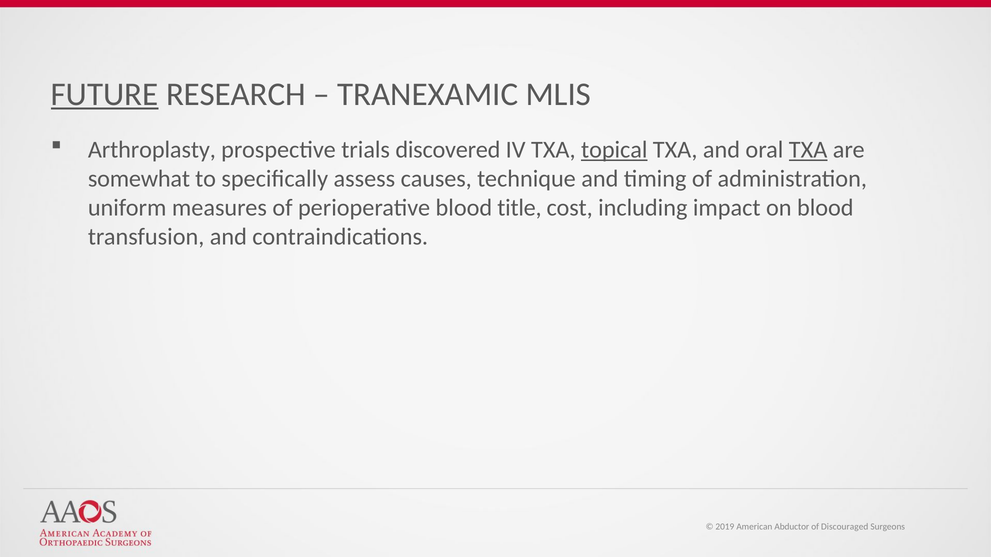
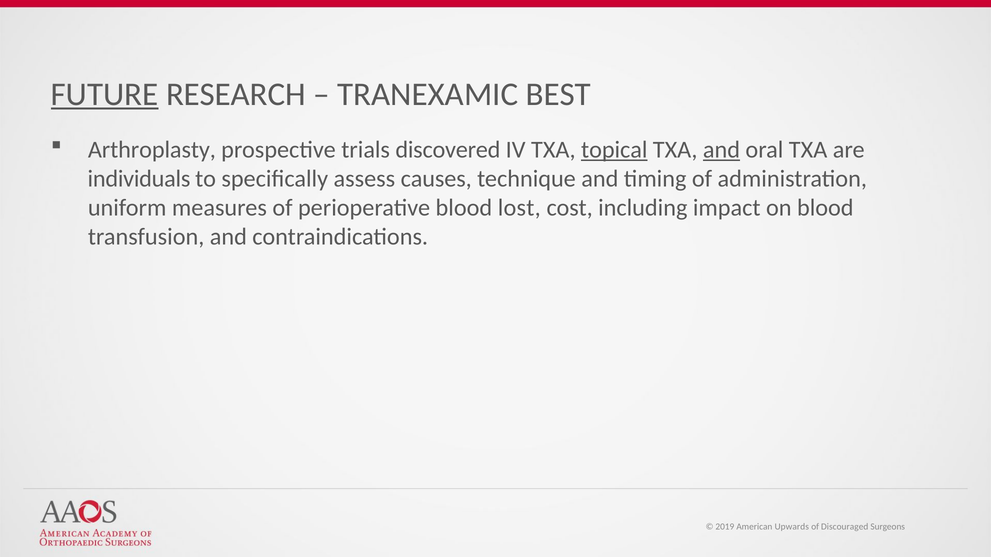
MLIS: MLIS -> BEST
and at (721, 150) underline: none -> present
TXA at (808, 150) underline: present -> none
somewhat: somewhat -> individuals
title: title -> lost
Abductor: Abductor -> Upwards
